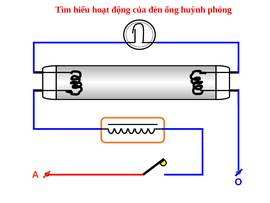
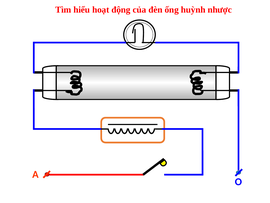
phóng: phóng -> nhược
